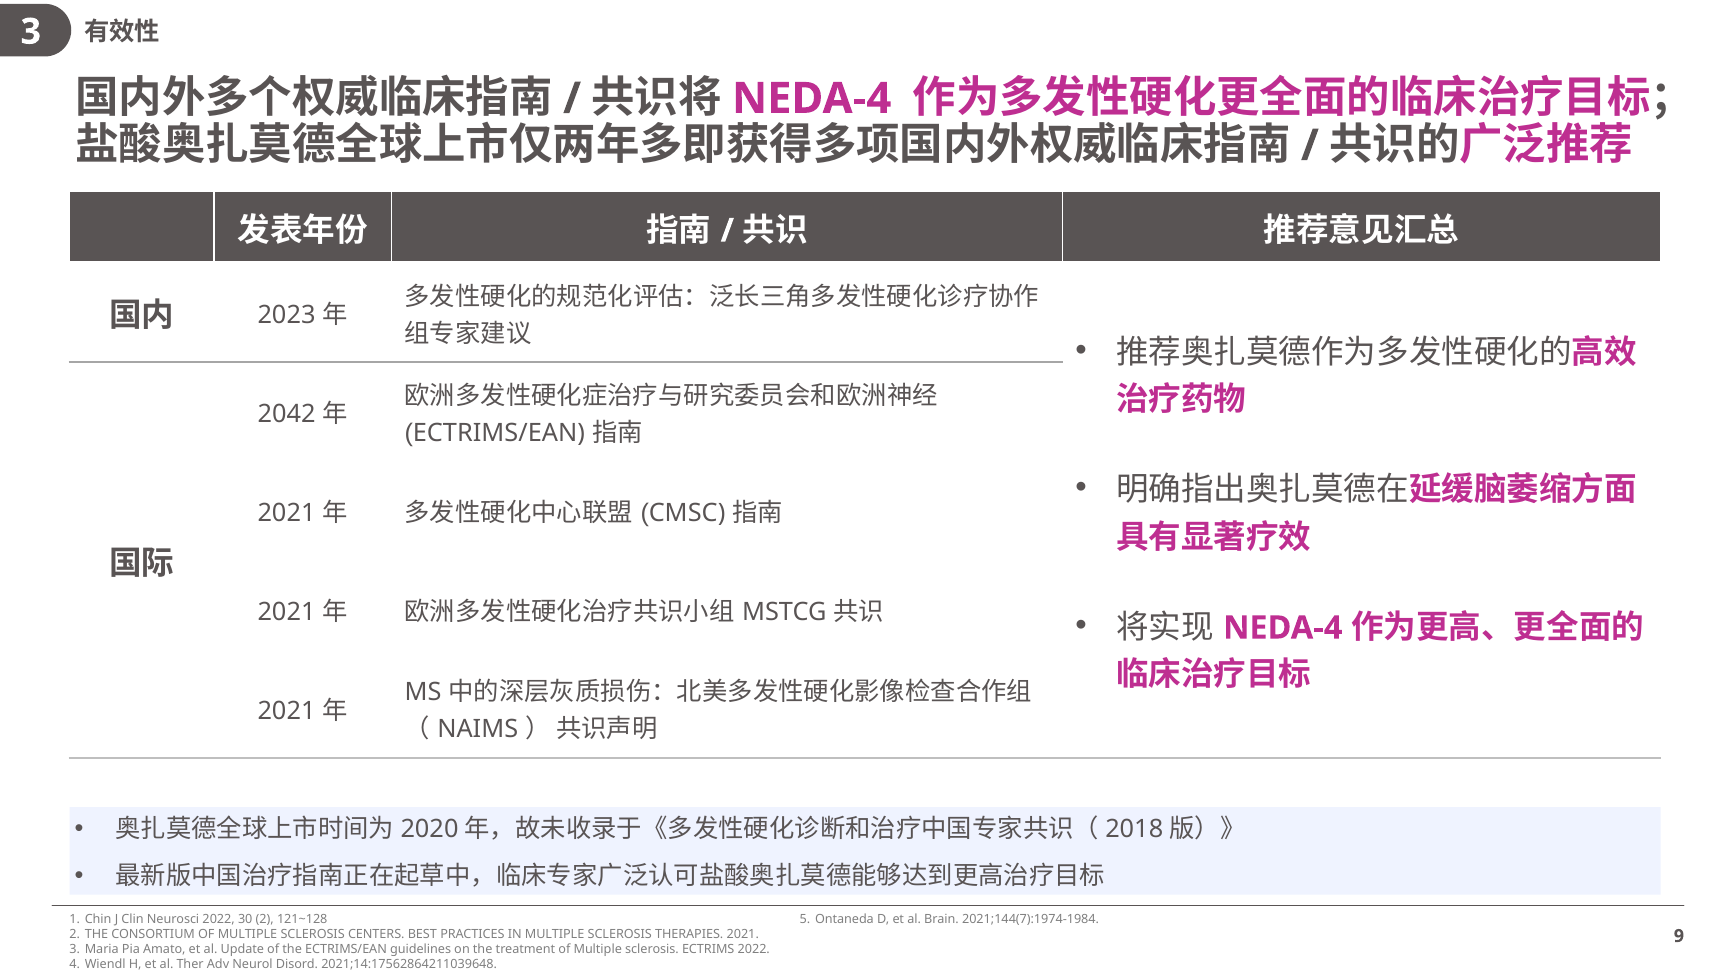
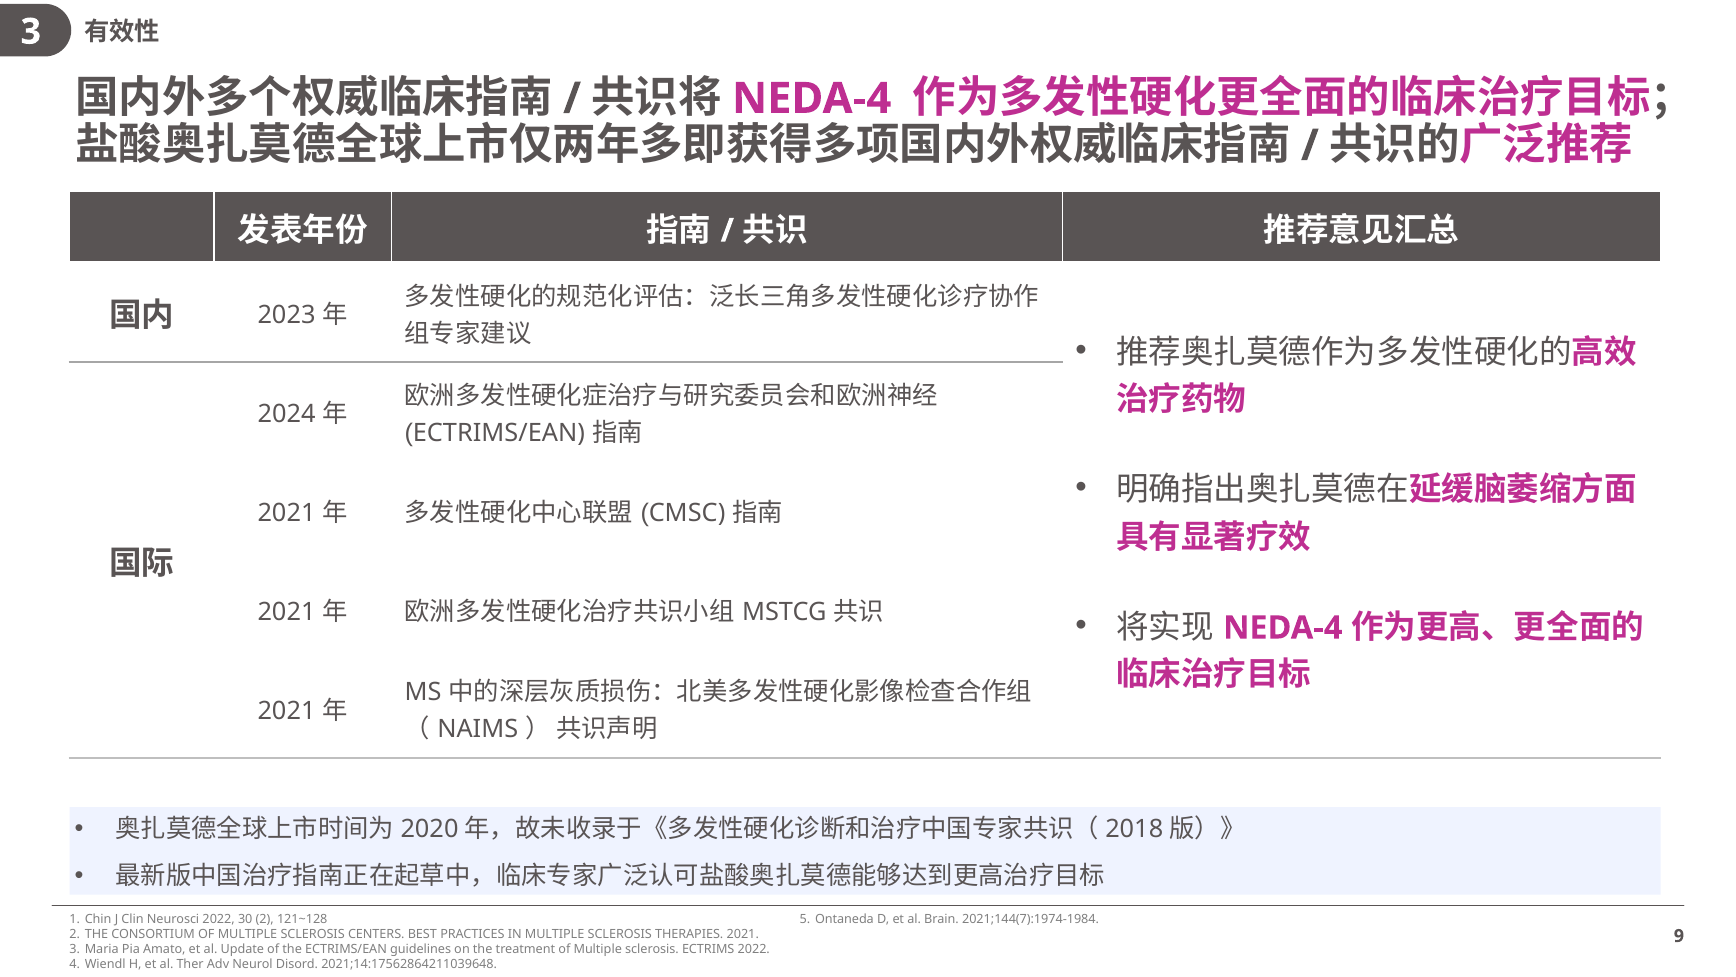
2042: 2042 -> 2024
